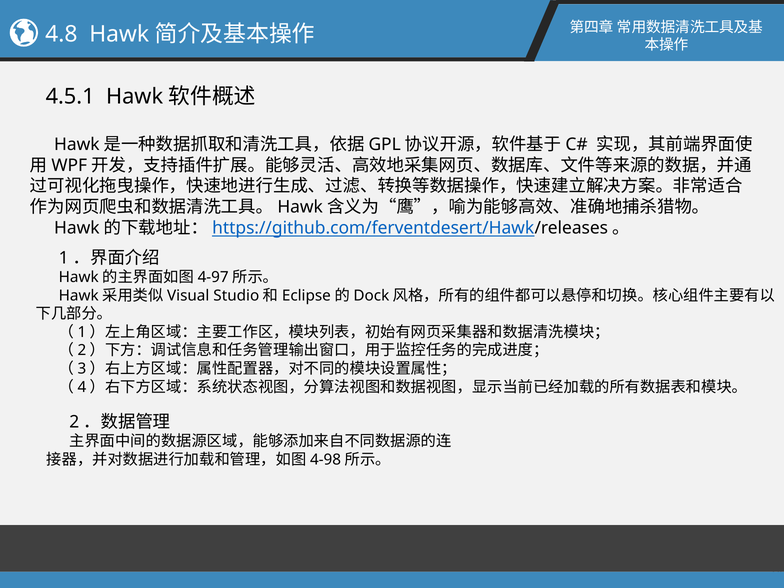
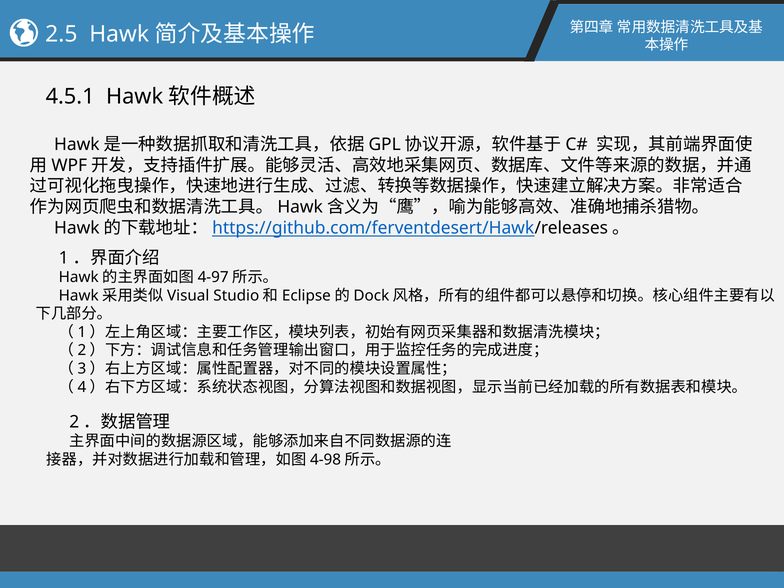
4.8: 4.8 -> 2.5
